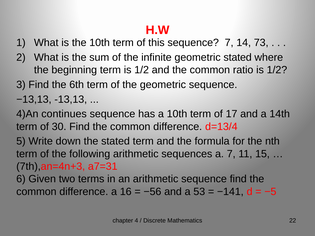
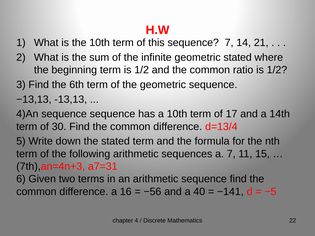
73: 73 -> 21
4)An continues: continues -> sequence
53: 53 -> 40
